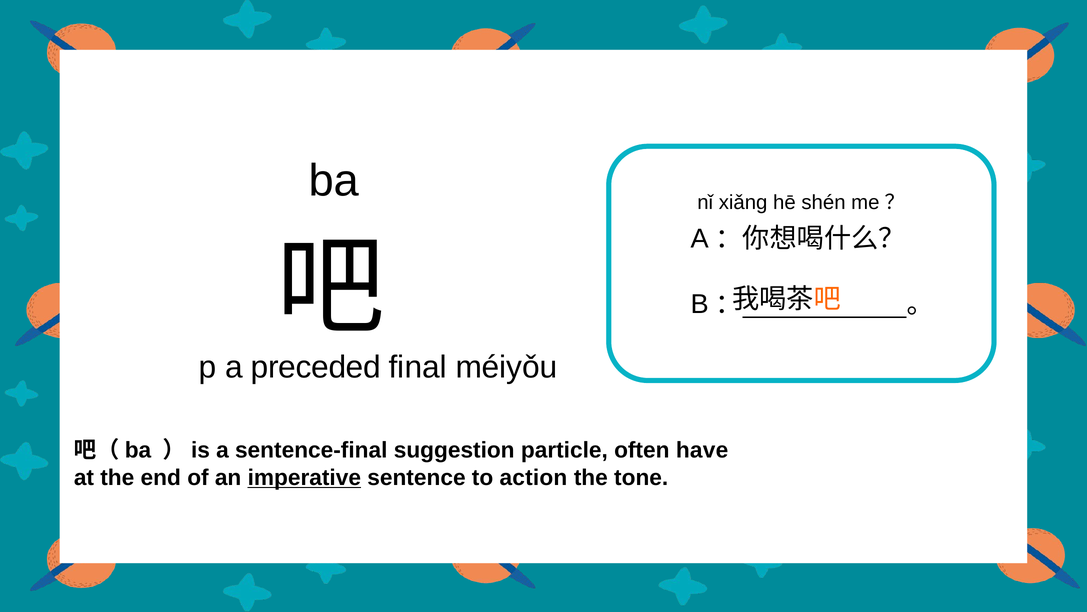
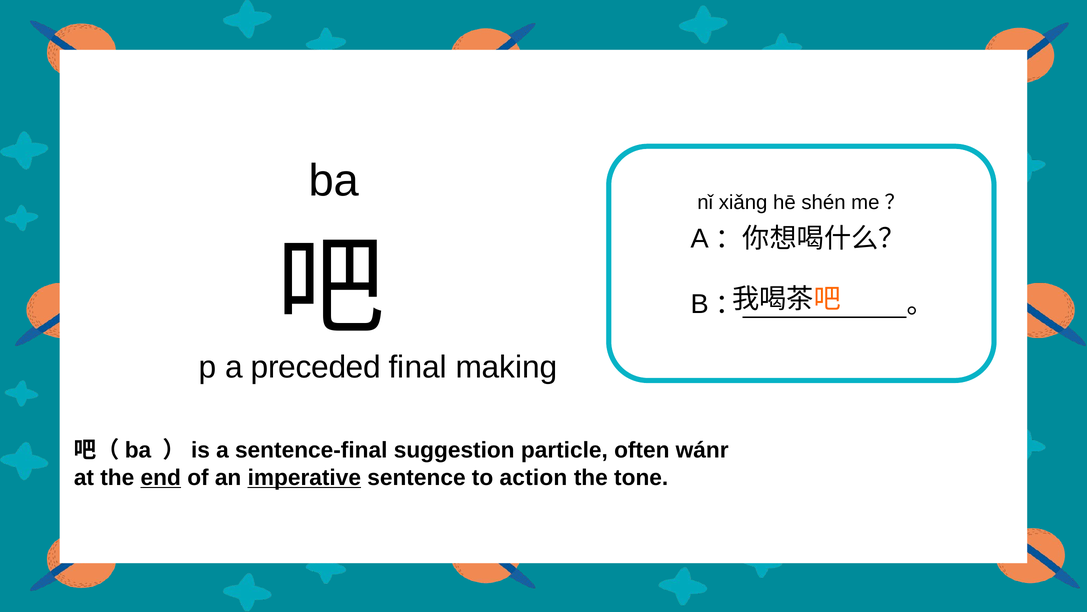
méiyǒu: méiyǒu -> making
have: have -> wánr
end underline: none -> present
